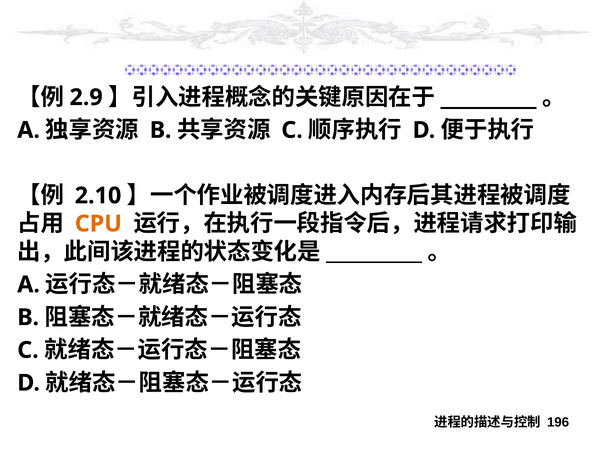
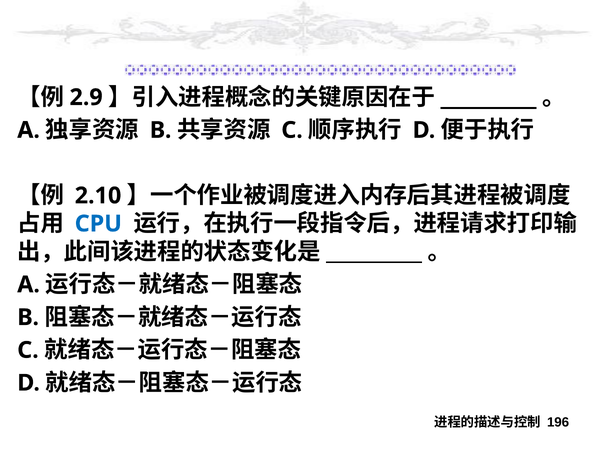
CPU colour: orange -> blue
